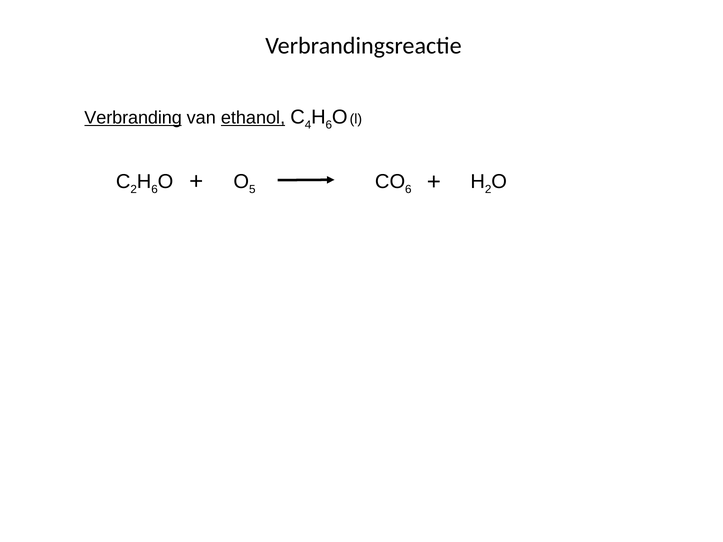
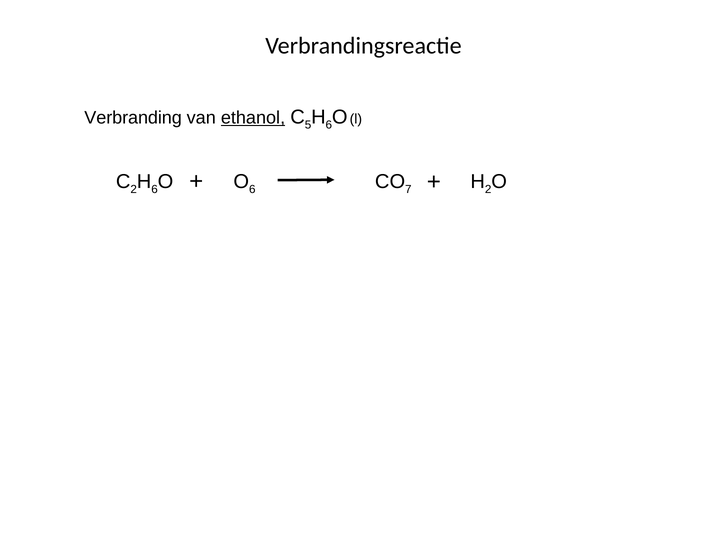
Verbranding underline: present -> none
4: 4 -> 5
5 at (252, 189): 5 -> 6
6 at (408, 189): 6 -> 7
